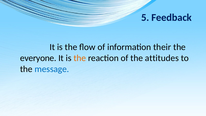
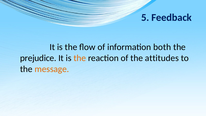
their: their -> both
everyone: everyone -> prejudice
message colour: blue -> orange
